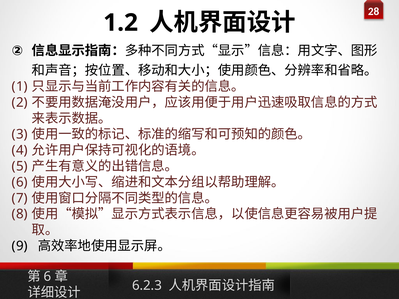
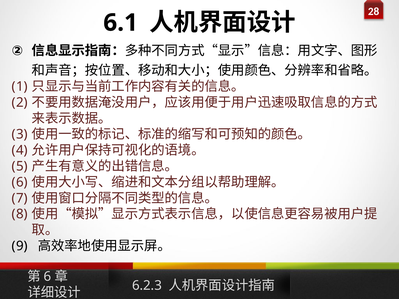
1.2: 1.2 -> 6.1
